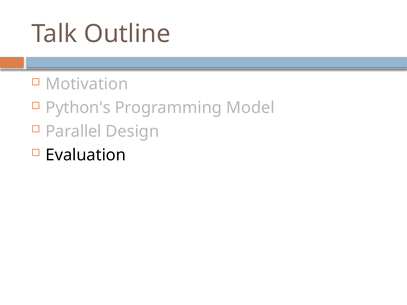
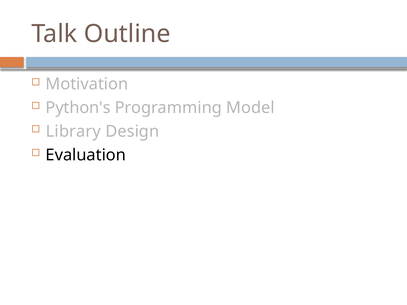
Parallel: Parallel -> Library
